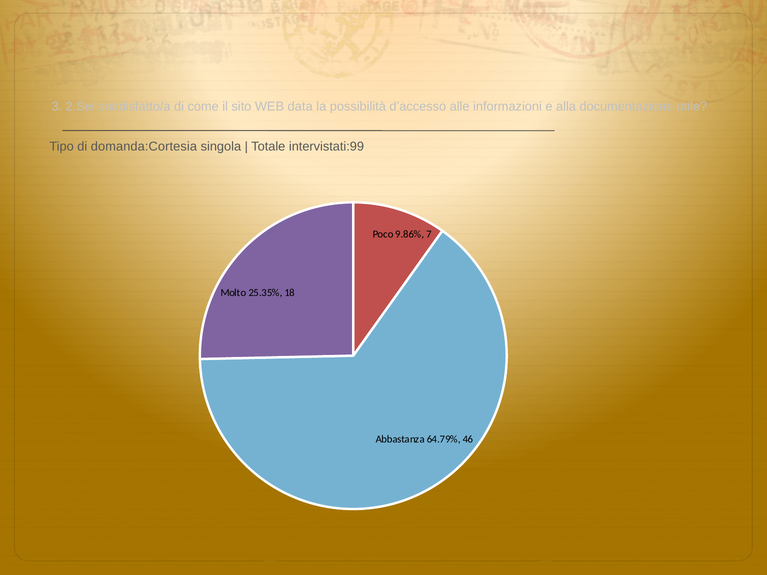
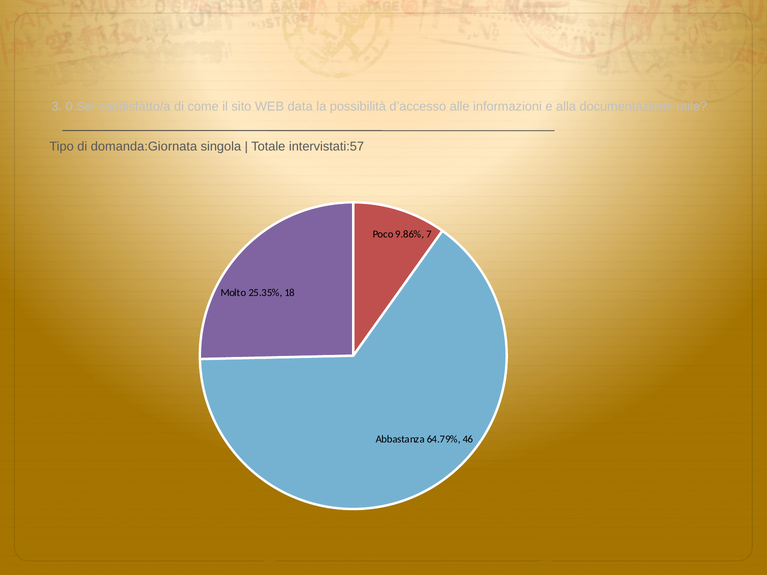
2.Sei: 2.Sei -> 0.Sei
domanda:Cortesia: domanda:Cortesia -> domanda:Giornata
intervistati:99: intervistati:99 -> intervistati:57
